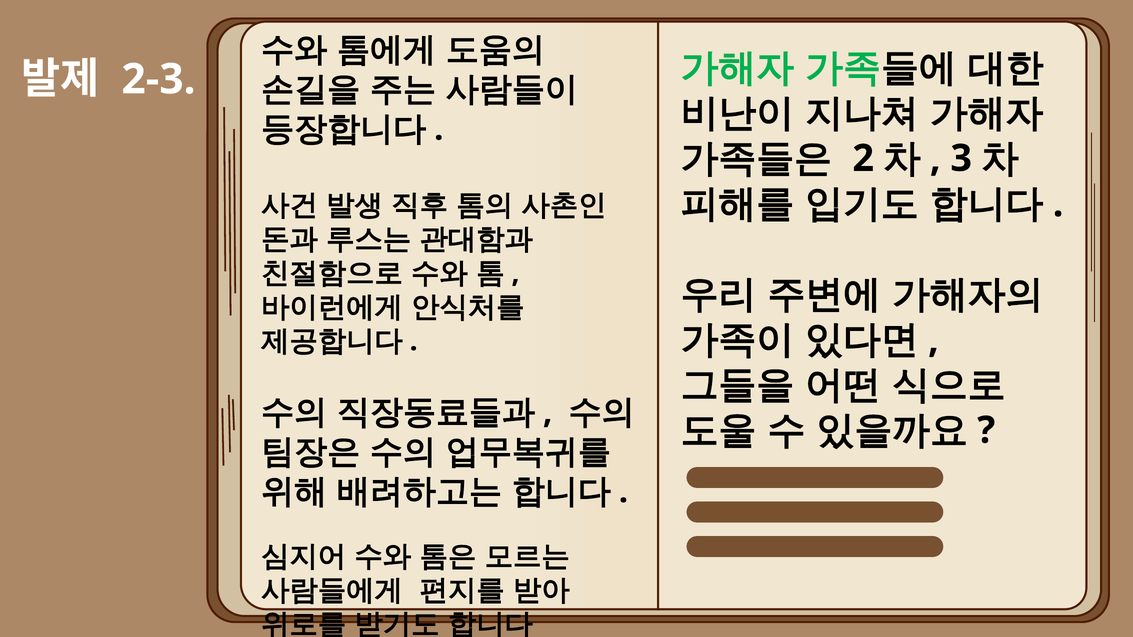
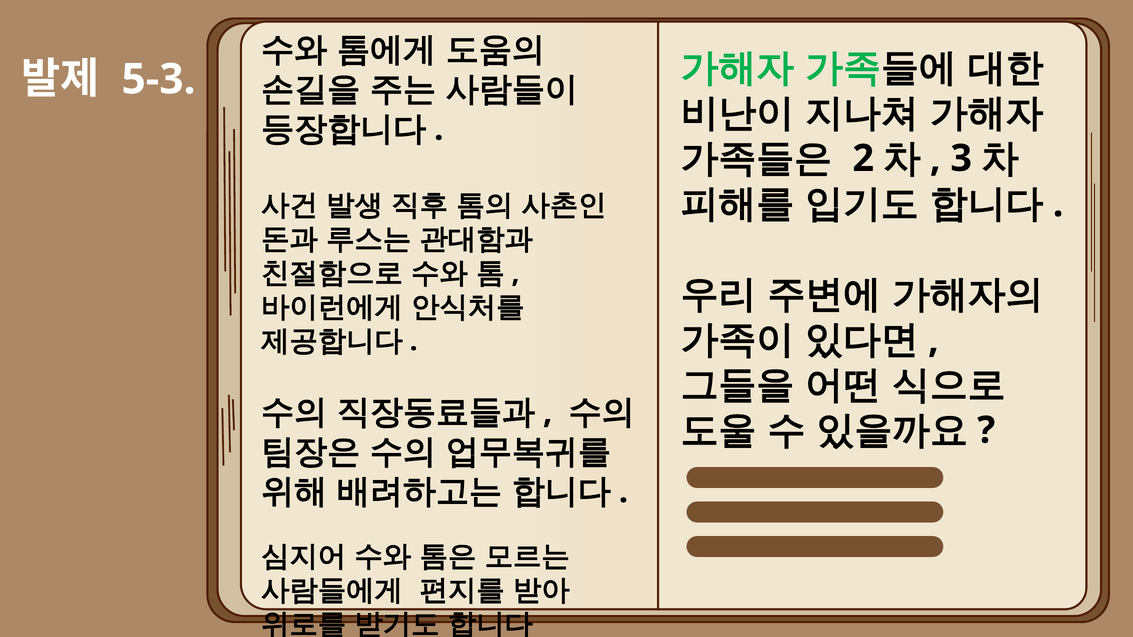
2-3: 2-3 -> 5-3
